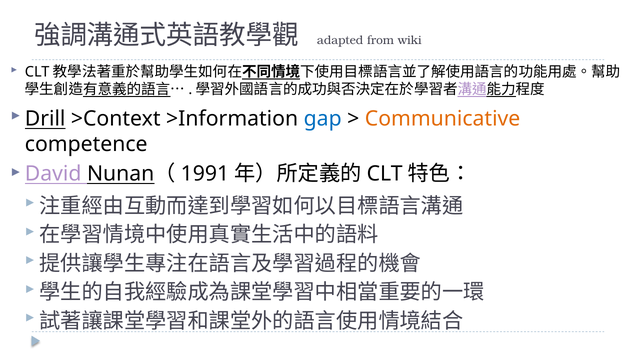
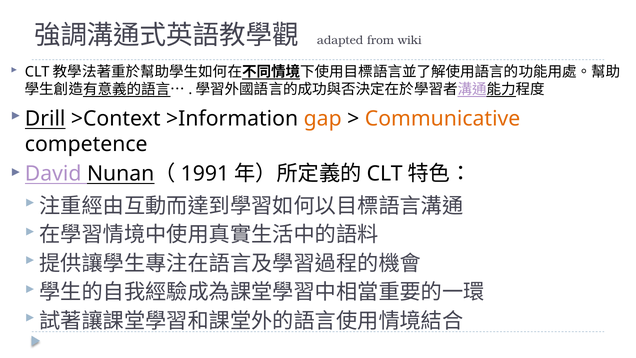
gap colour: blue -> orange
